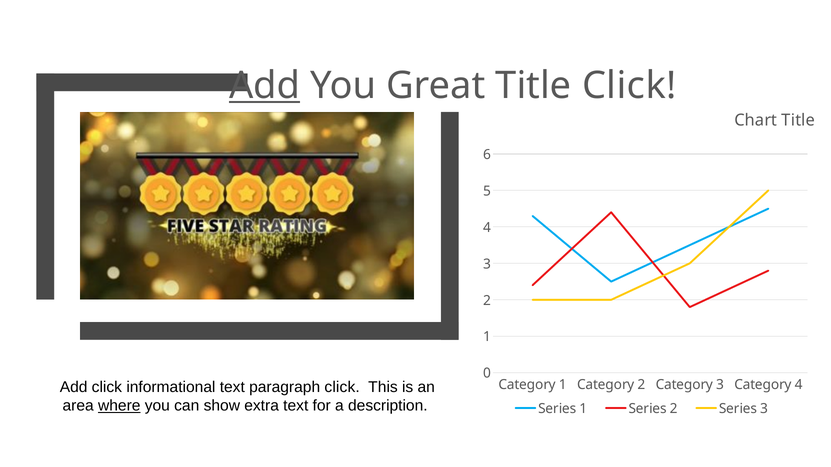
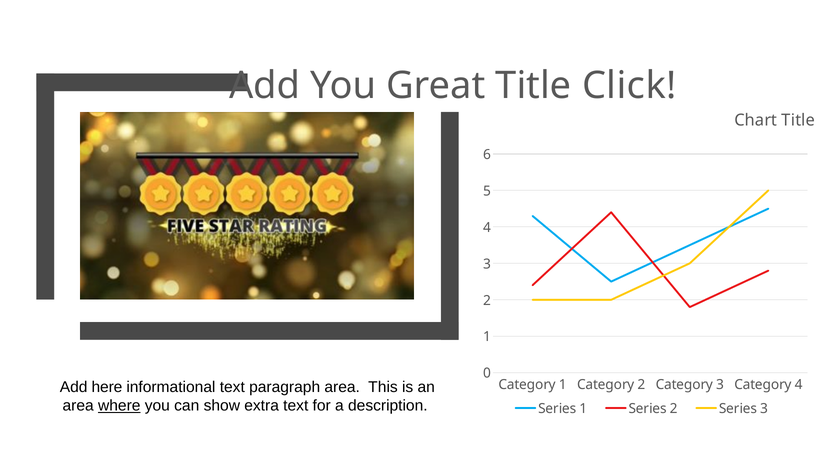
Add at (265, 86) underline: present -> none
Add click: click -> here
paragraph click: click -> area
